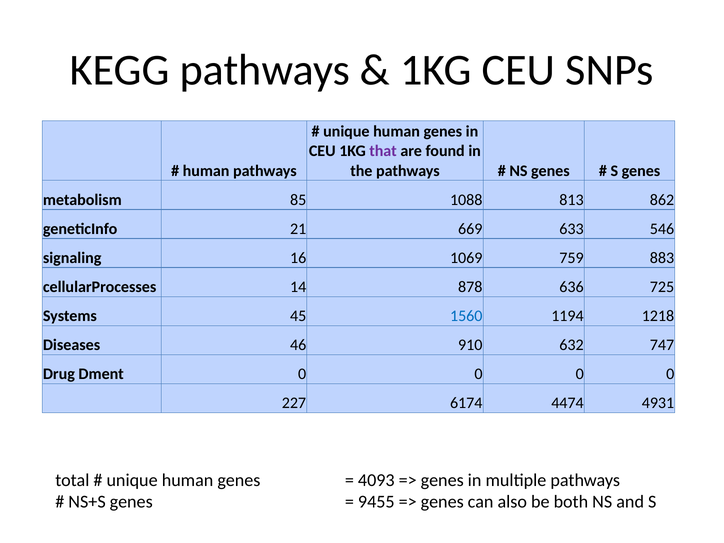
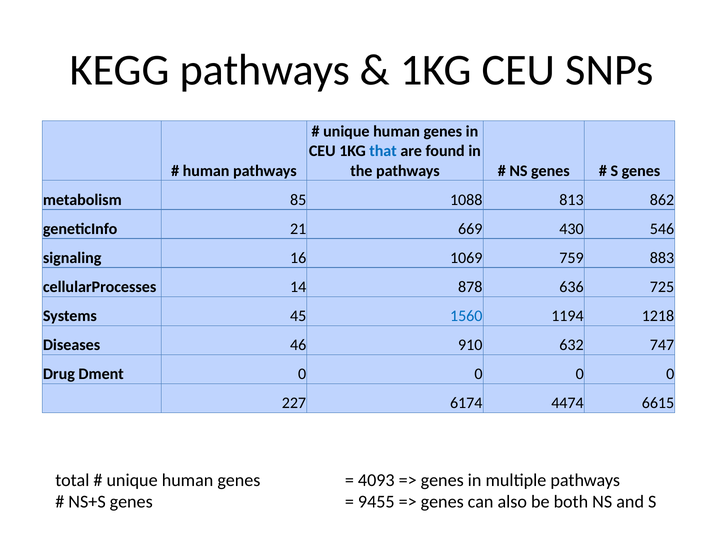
that colour: purple -> blue
633: 633 -> 430
4931: 4931 -> 6615
